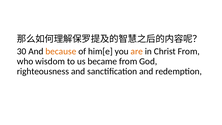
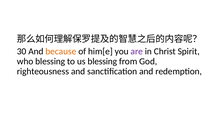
are colour: orange -> purple
Christ From: From -> Spirit
who wisdom: wisdom -> blessing
us became: became -> blessing
